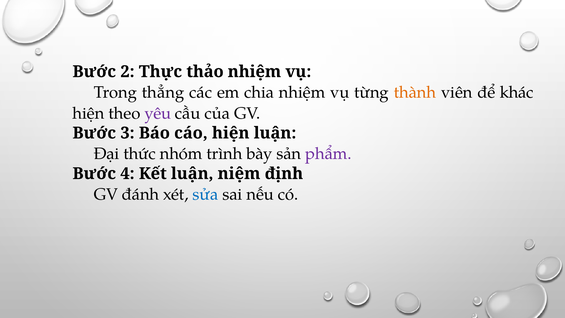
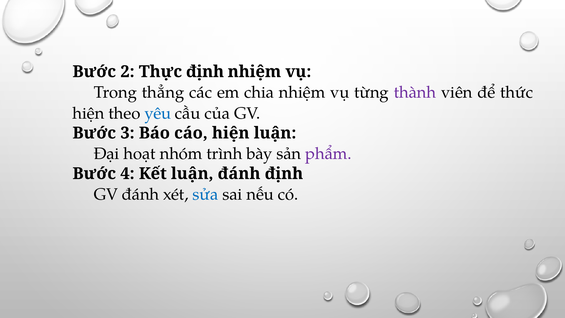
Thực thảo: thảo -> định
thành colour: orange -> purple
khác: khác -> thức
yêu colour: purple -> blue
thức: thức -> hoạt
luận niệm: niệm -> đánh
